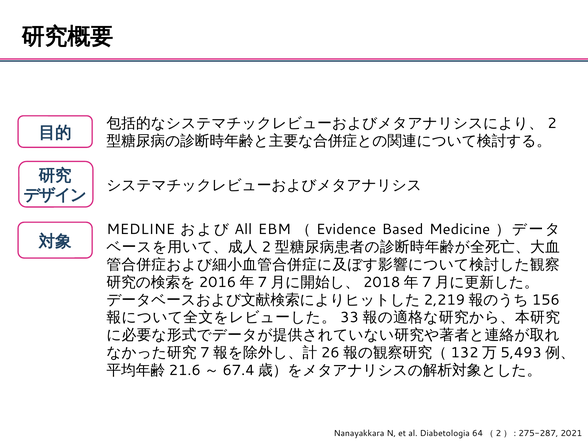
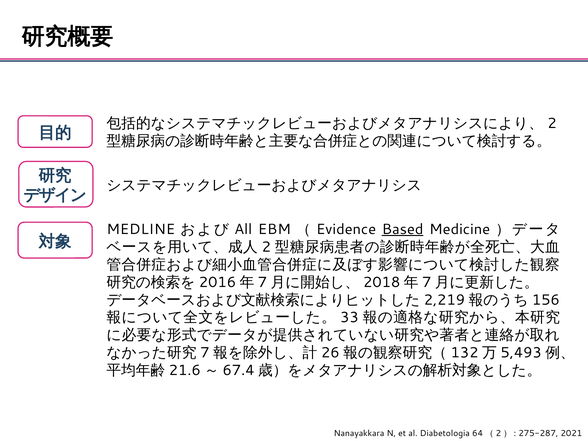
Based underline: none -> present
